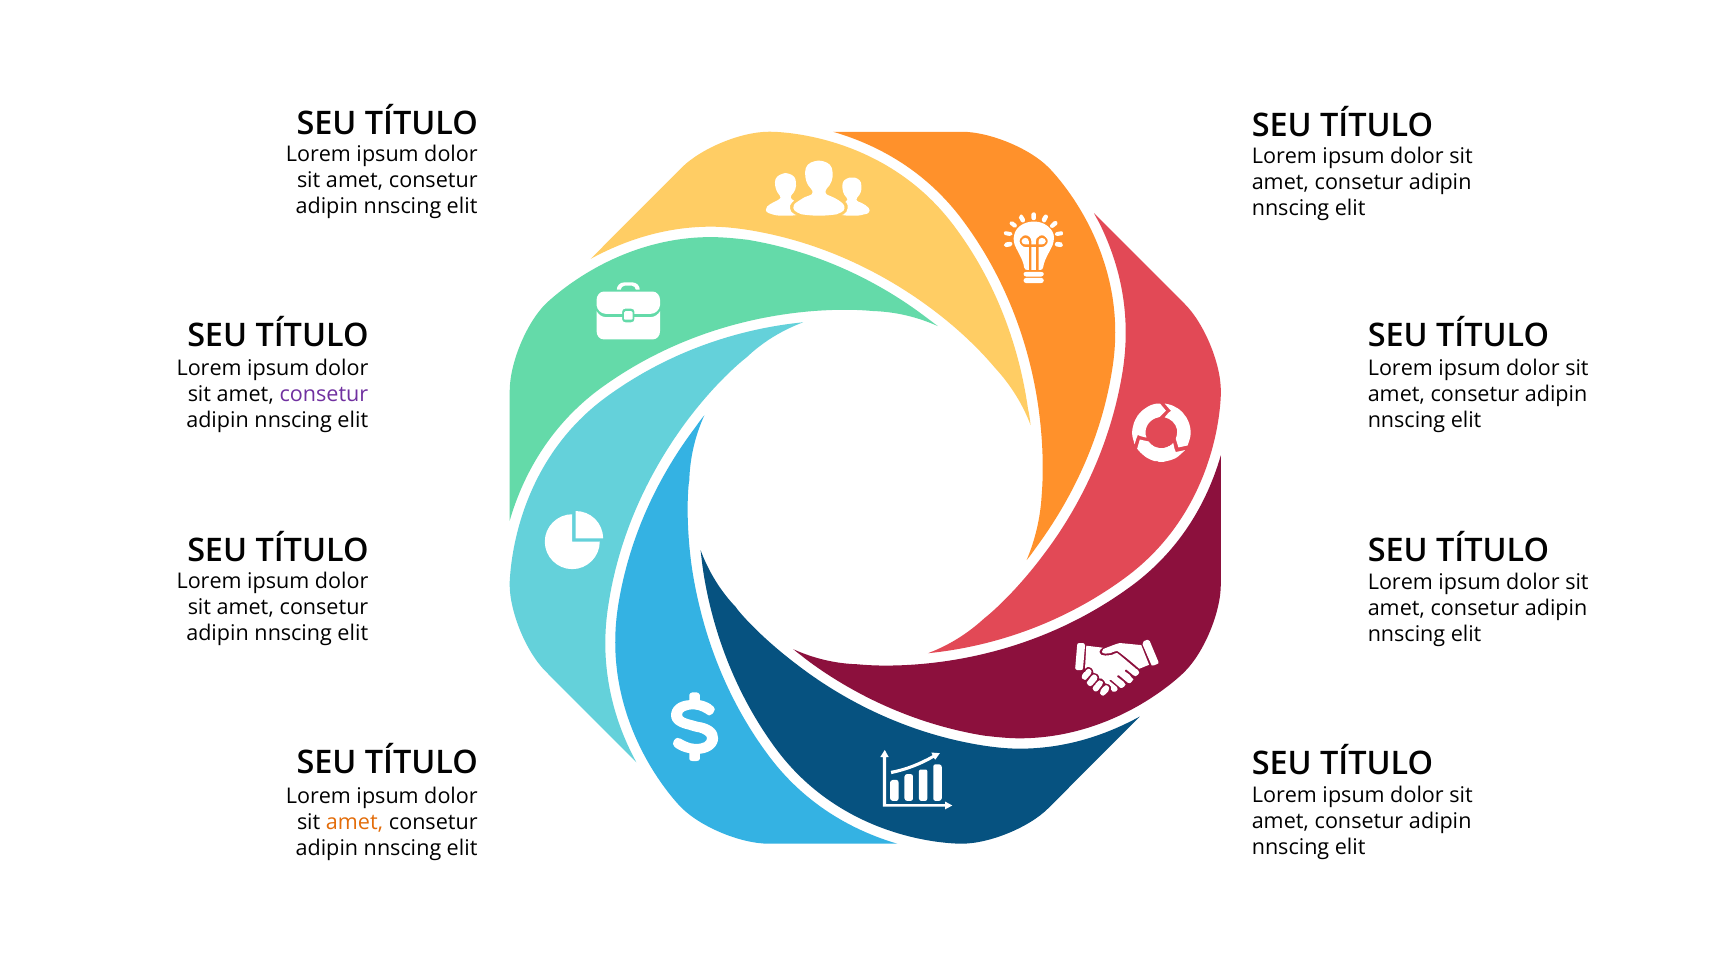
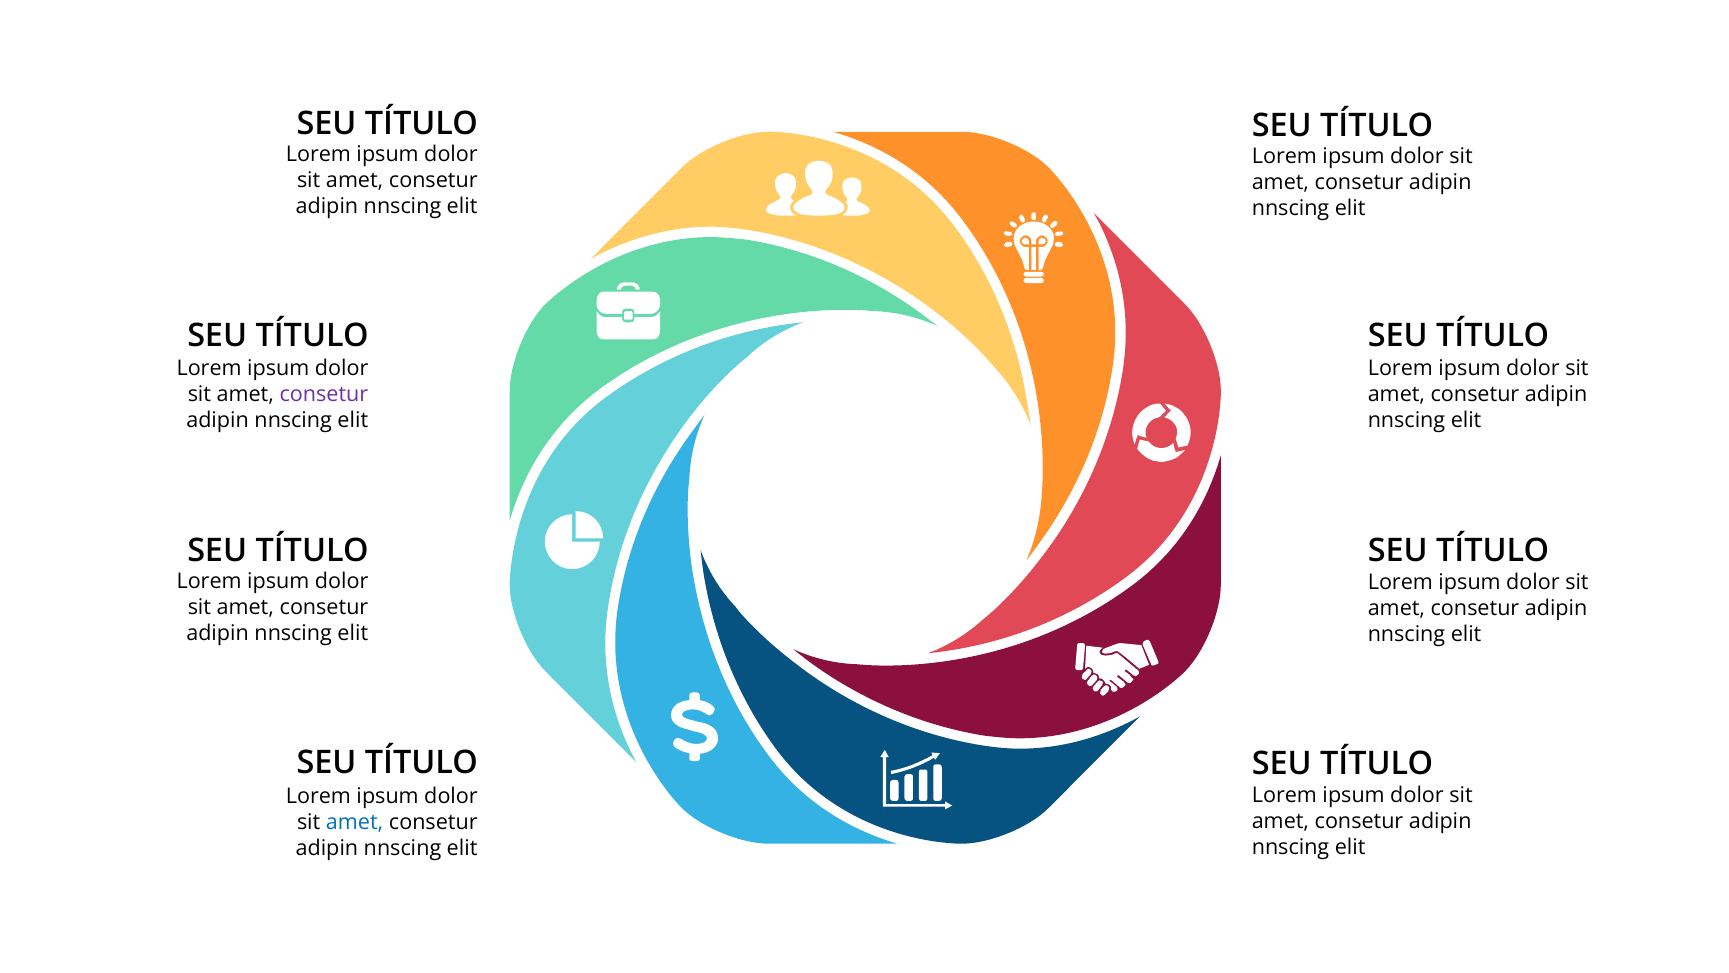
amet at (355, 822) colour: orange -> blue
